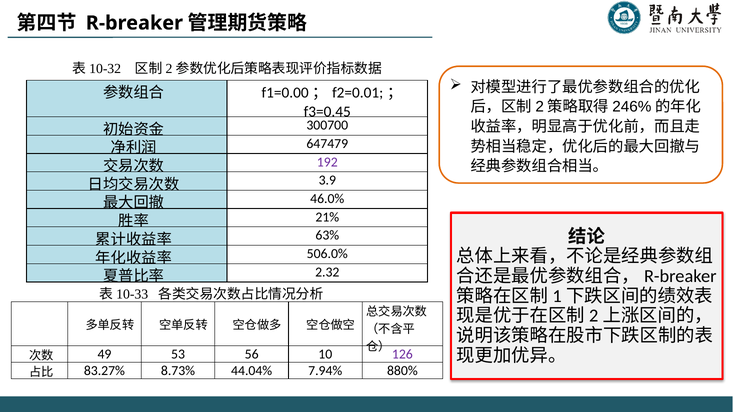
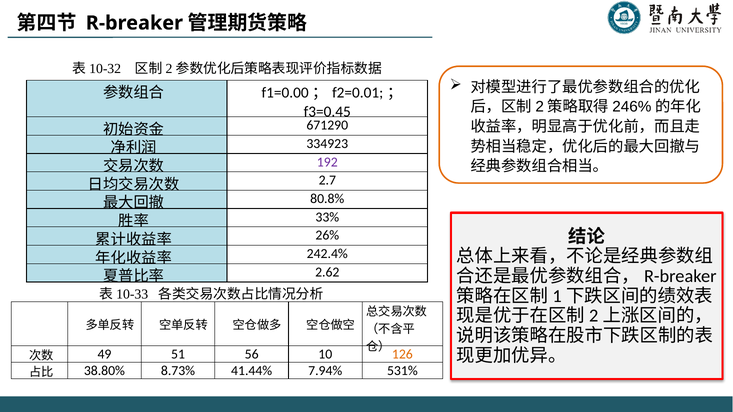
300700: 300700 -> 671290
647479: 647479 -> 334923
3.9: 3.9 -> 2.7
46.0%: 46.0% -> 80.8%
21%: 21% -> 33%
63%: 63% -> 26%
506.0%: 506.0% -> 242.4%
2.32: 2.32 -> 2.62
53: 53 -> 51
126 colour: purple -> orange
83.27%: 83.27% -> 38.80%
44.04%: 44.04% -> 41.44%
880%: 880% -> 531%
